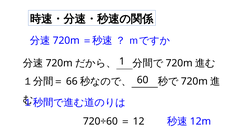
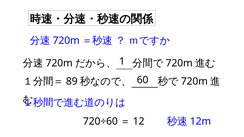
66: 66 -> 89
